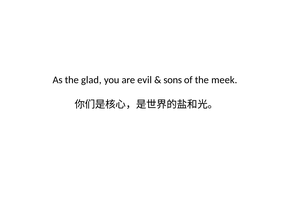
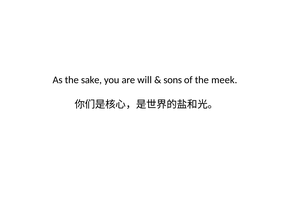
glad: glad -> sake
evil: evil -> will
